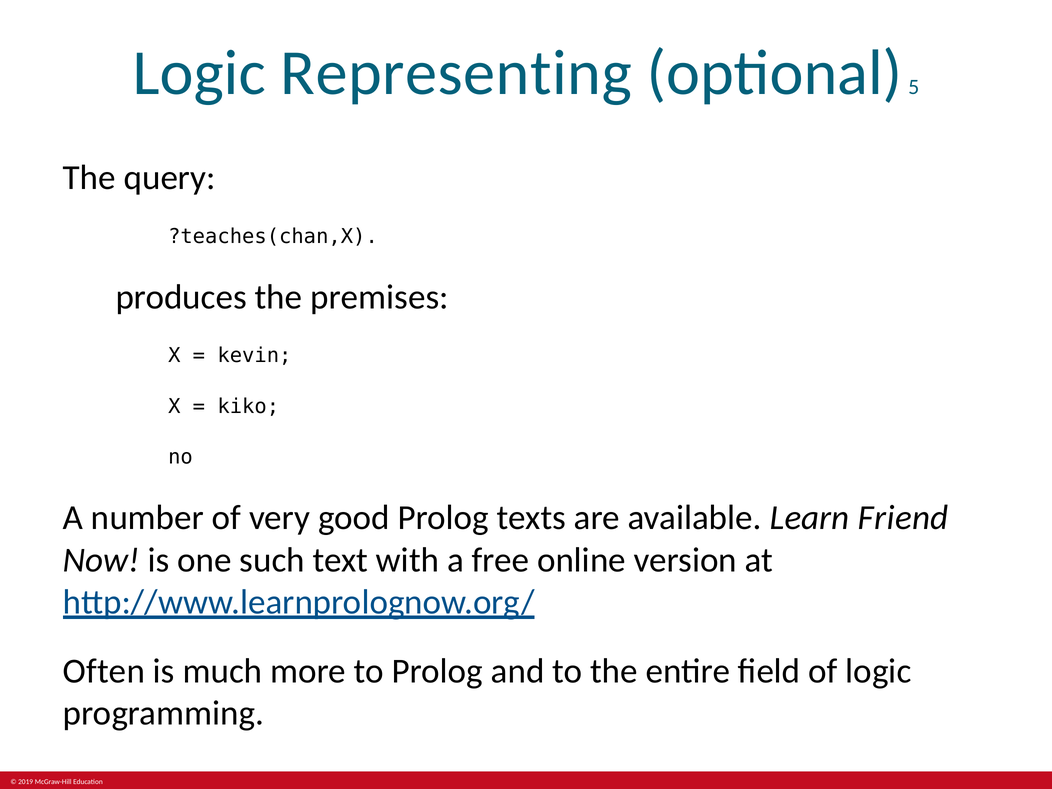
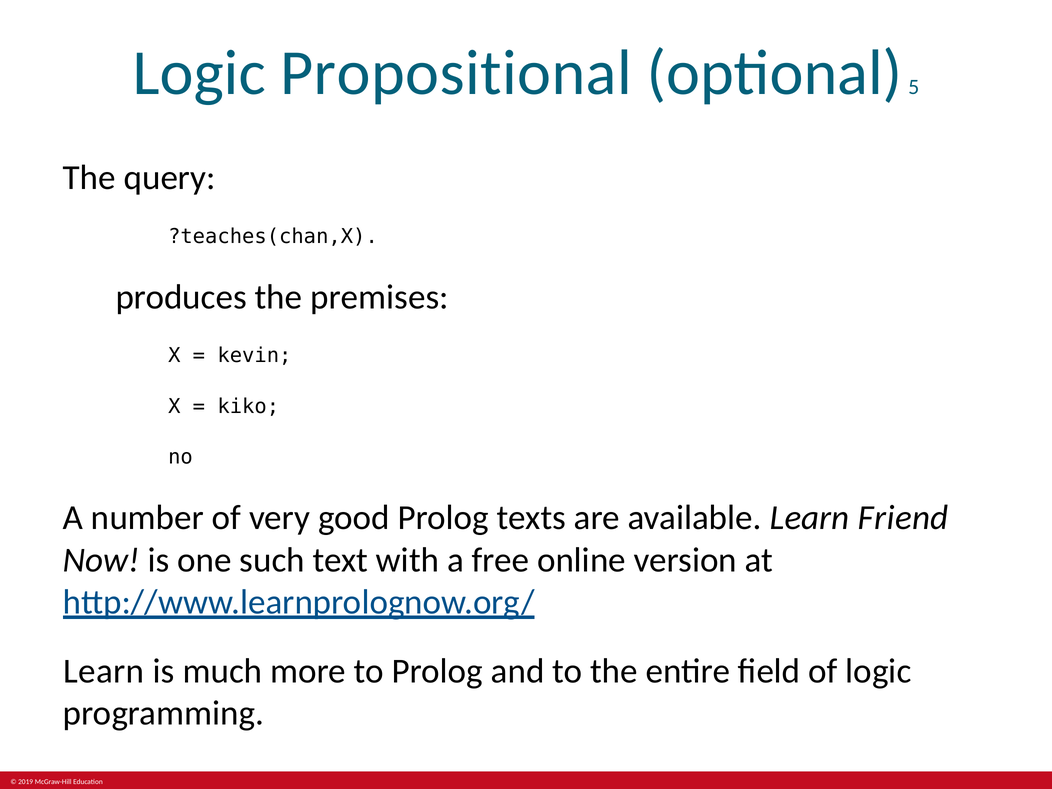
Representing: Representing -> Propositional
Often at (104, 671): Often -> Learn
